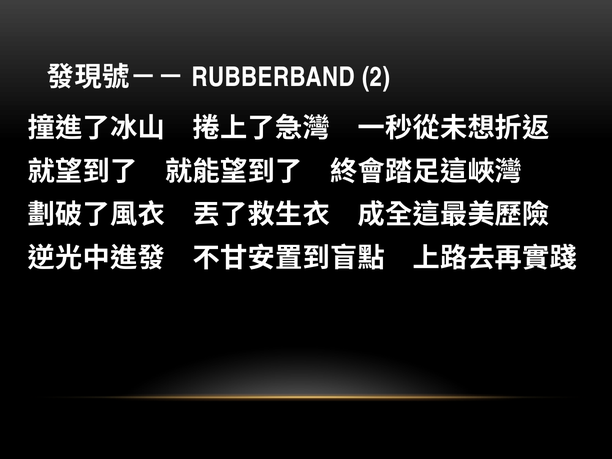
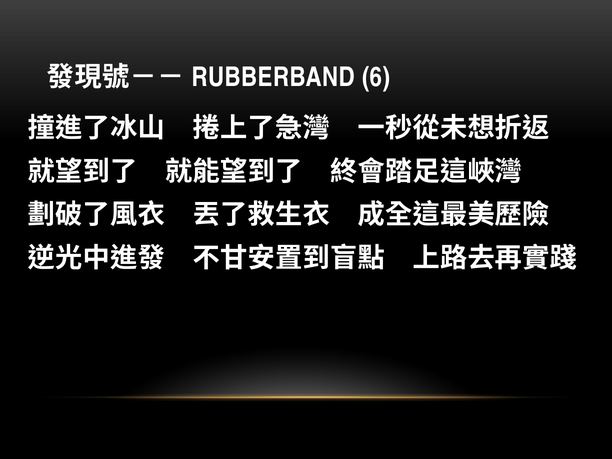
2: 2 -> 6
